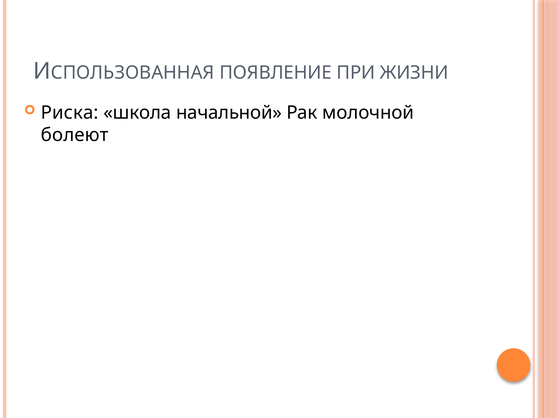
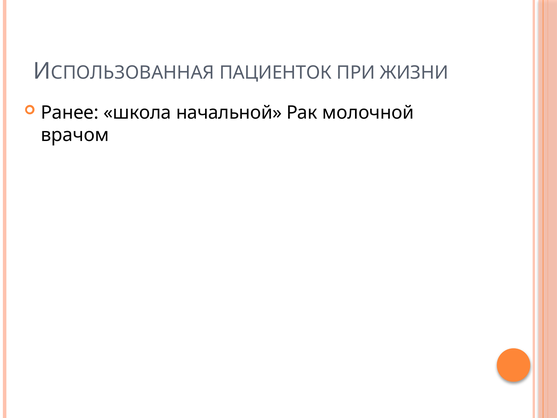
ПОЯВЛЕНИЕ: ПОЯВЛЕНИЕ -> ПАЦИЕНТОК
Риска: Риска -> Ранее
болеют: болеют -> врачом
